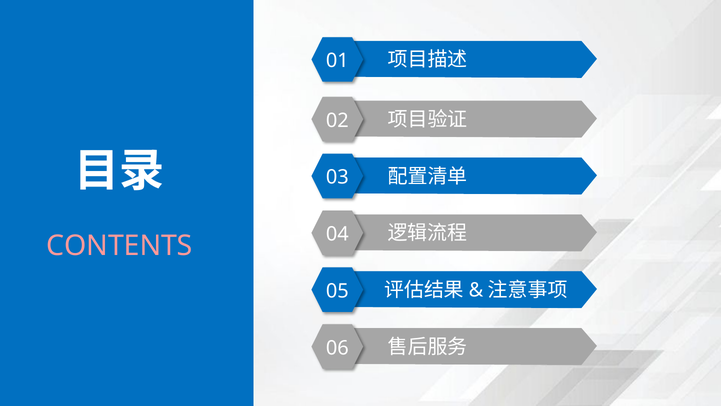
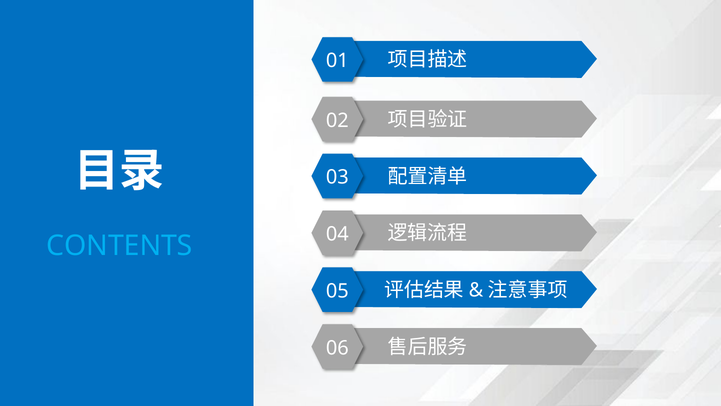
CONTENTS colour: pink -> light blue
